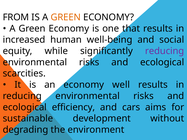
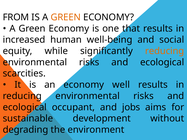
reducing at (165, 51) colour: purple -> orange
efficiency: efficiency -> occupant
cars: cars -> jobs
